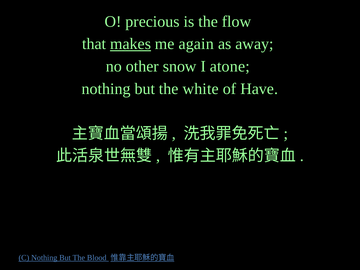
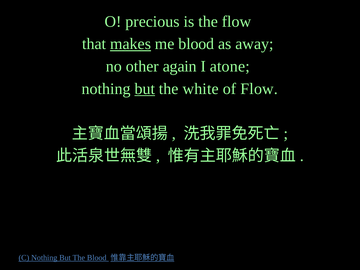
me again: again -> blood
snow: snow -> again
but at (145, 89) underline: none -> present
of Have: Have -> Flow
